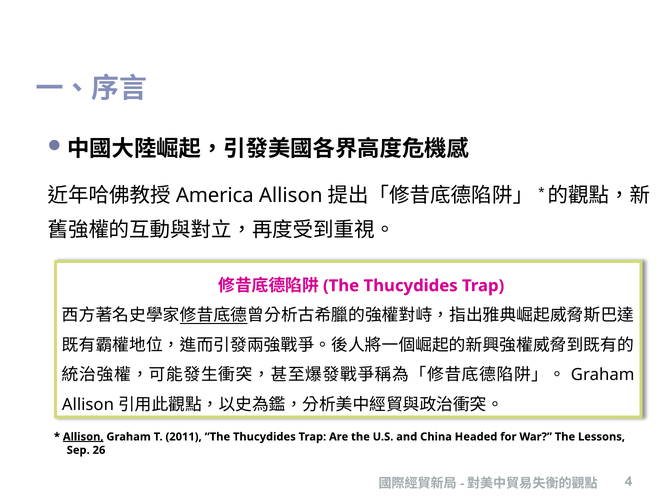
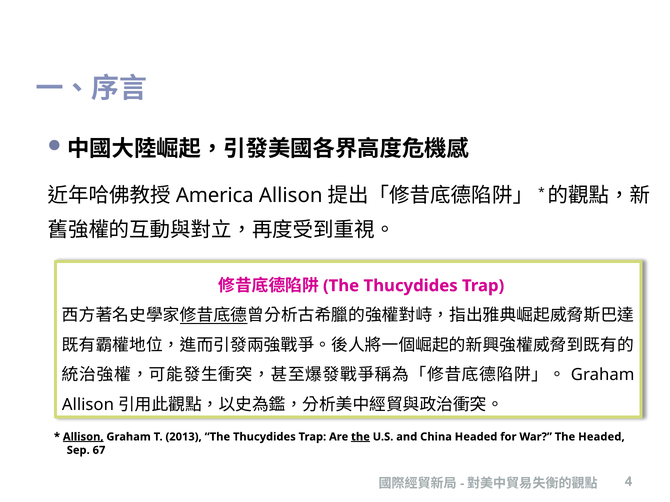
2011: 2011 -> 2013
the at (360, 437) underline: none -> present
The Lessons: Lessons -> Headed
26: 26 -> 67
